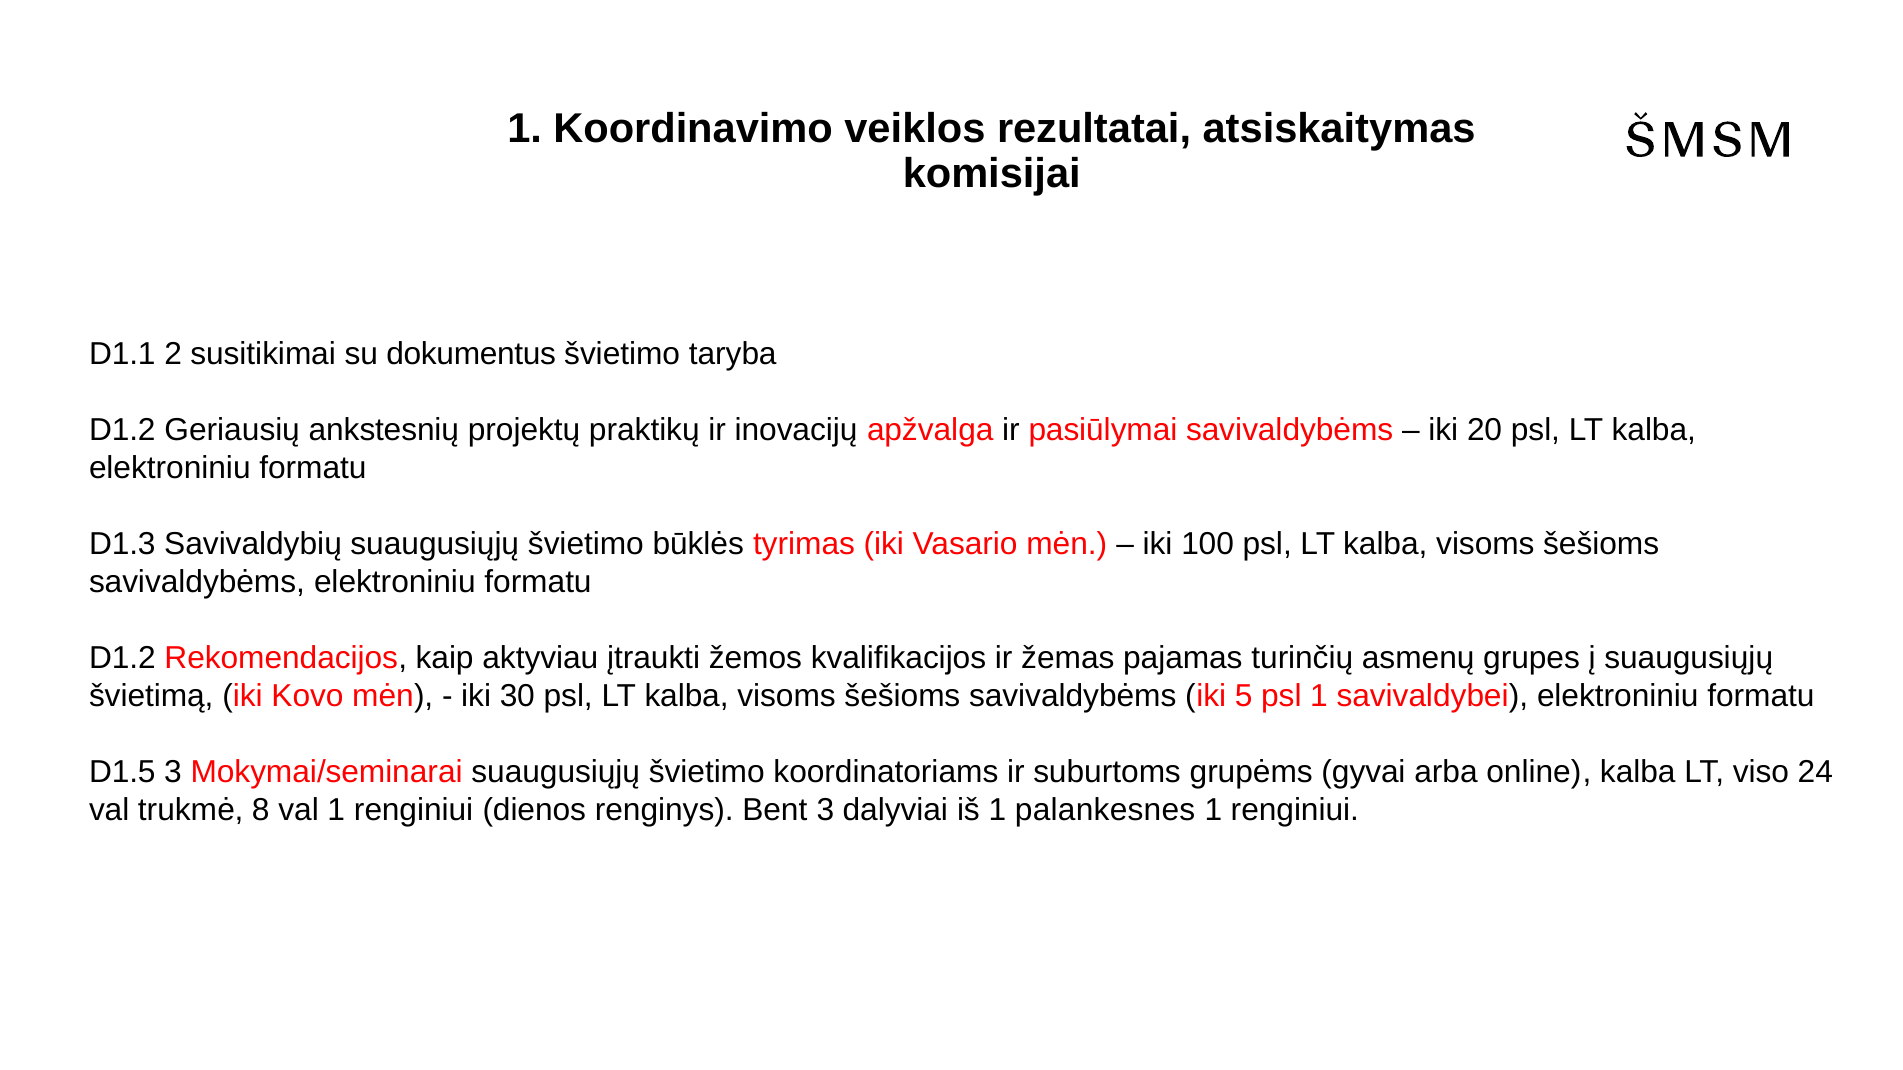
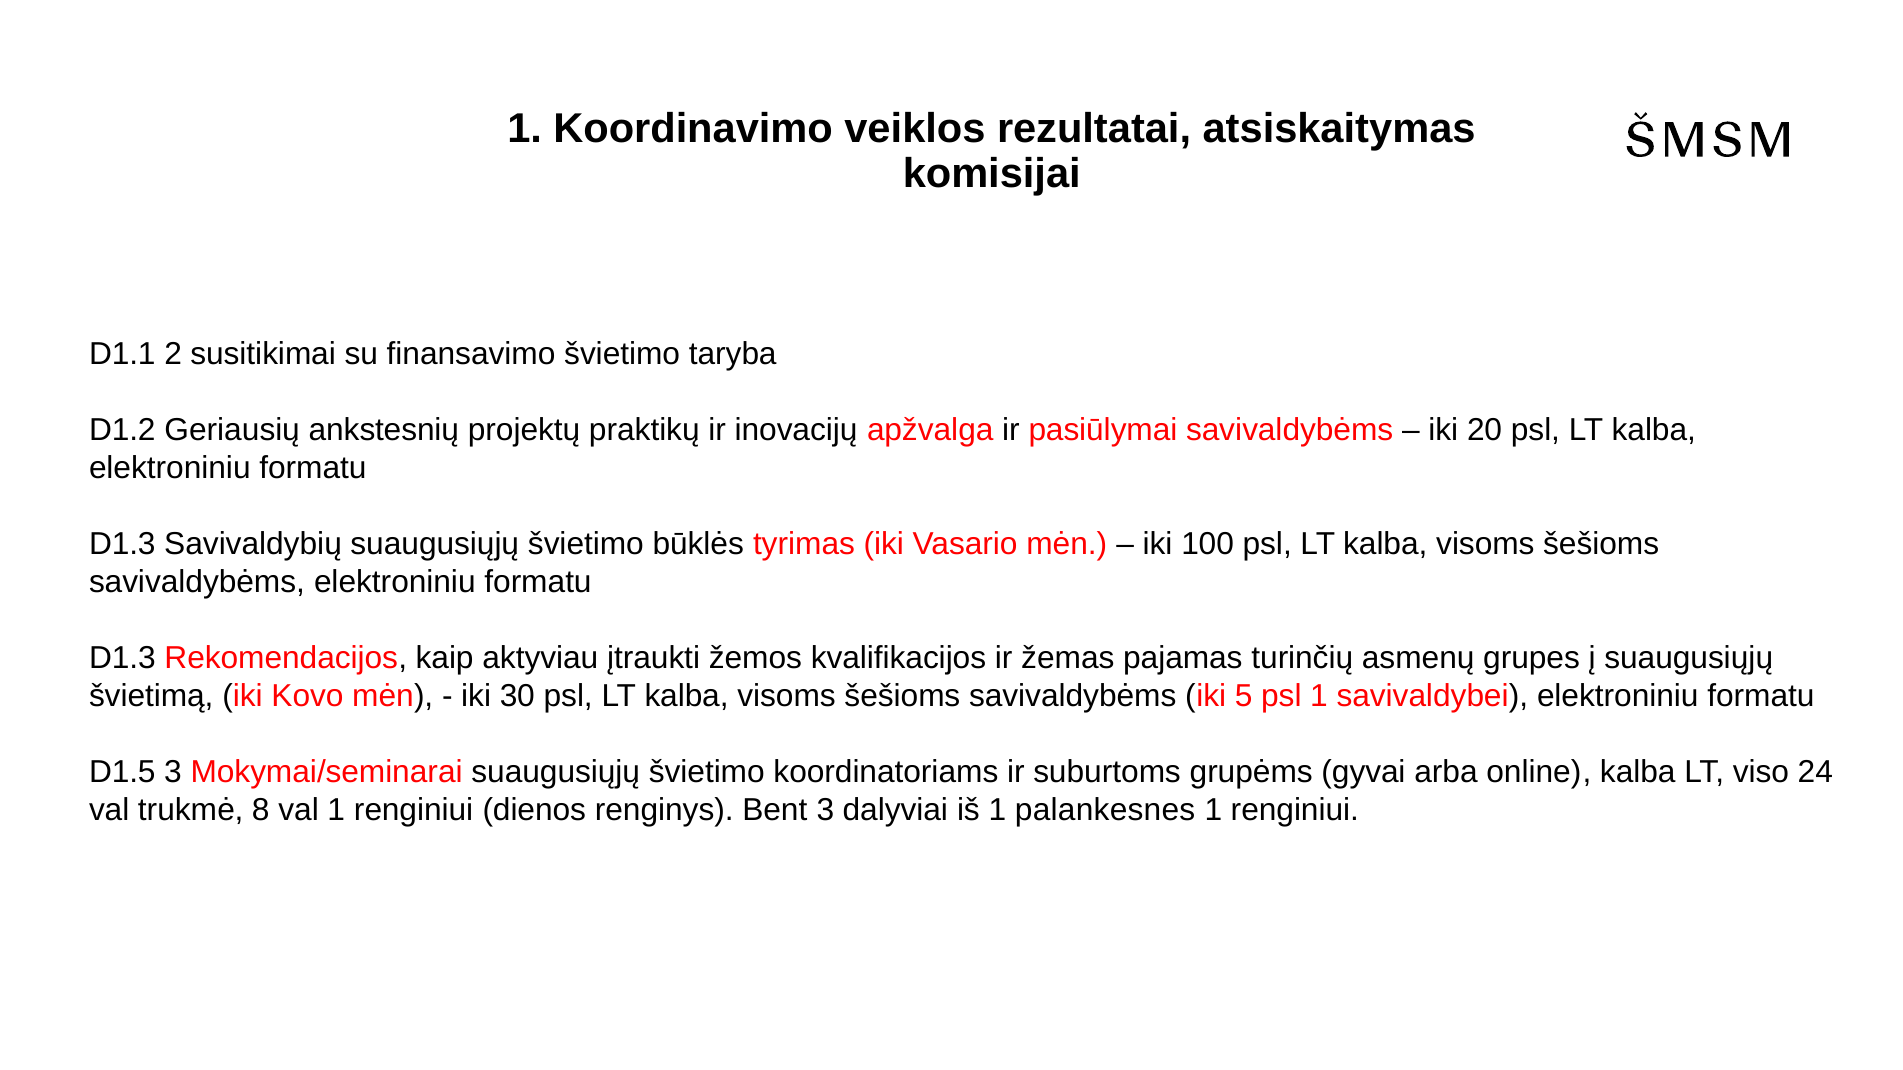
dokumentus: dokumentus -> finansavimo
D1.2 at (122, 658): D1.2 -> D1.3
